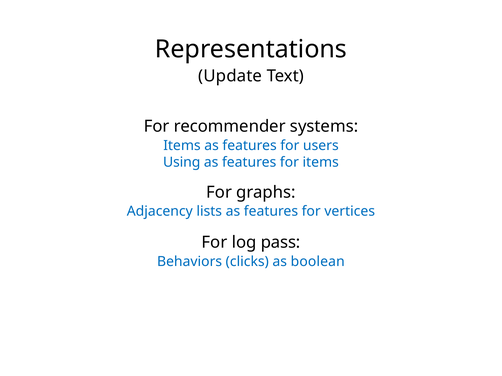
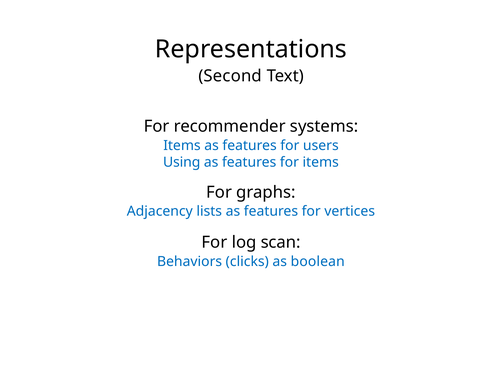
Update: Update -> Second
pass: pass -> scan
